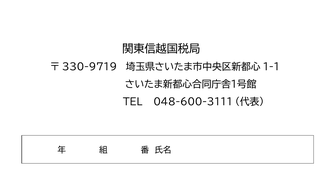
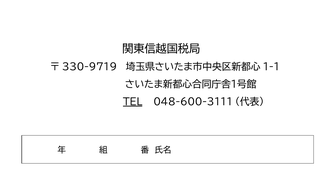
TEL underline: none -> present
